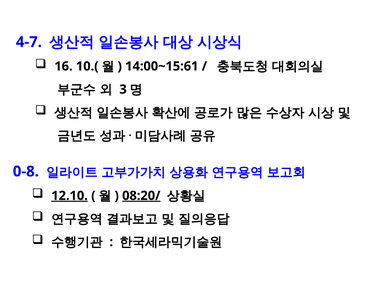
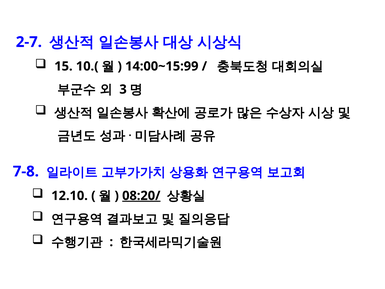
4-7: 4-7 -> 2-7
16: 16 -> 15
14:00~15:61: 14:00~15:61 -> 14:00~15:99
0-8: 0-8 -> 7-8
12.10 underline: present -> none
